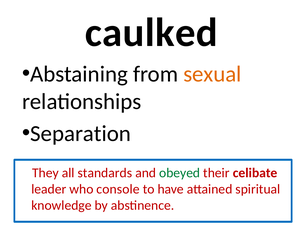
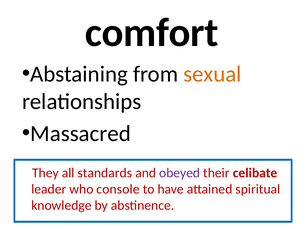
caulked: caulked -> comfort
Separation: Separation -> Massacred
obeyed colour: green -> purple
